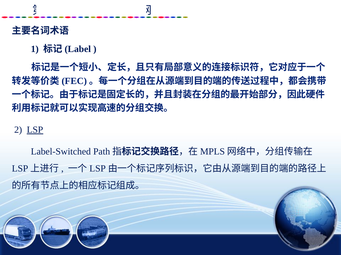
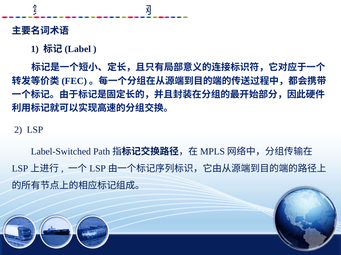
LSP underline: present -> none
